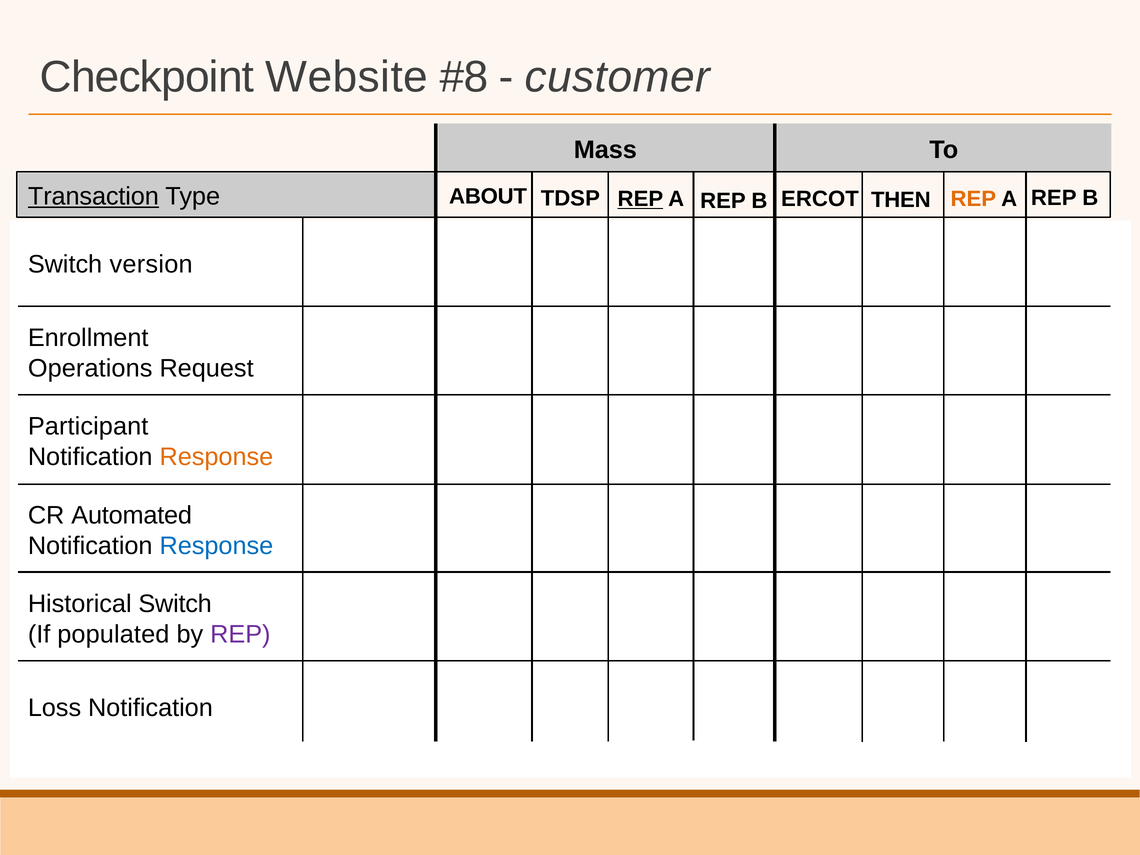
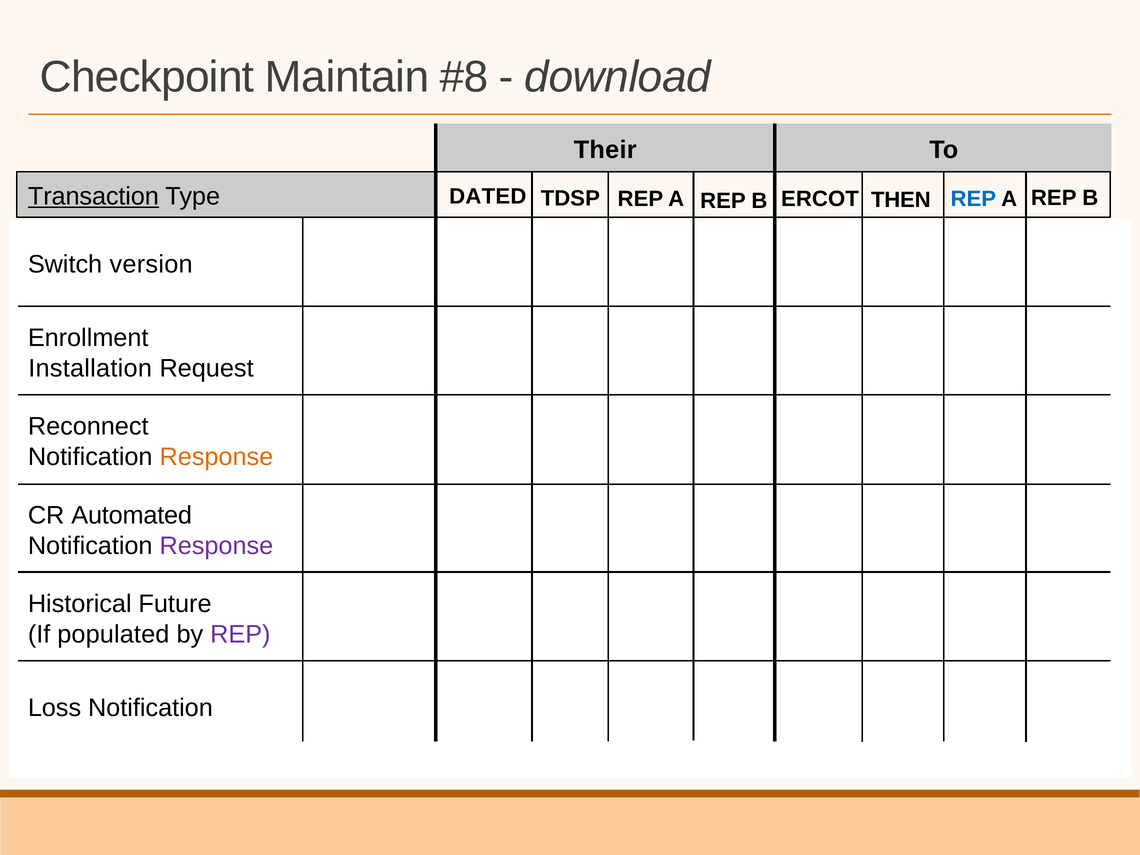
Website: Website -> Maintain
customer: customer -> download
Mass: Mass -> Their
ABOUT: ABOUT -> DATED
REP at (640, 199) underline: present -> none
REP at (973, 199) colour: orange -> blue
Operations: Operations -> Installation
Participant: Participant -> Reconnect
Response at (216, 546) colour: blue -> purple
Historical Switch: Switch -> Future
